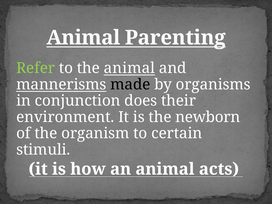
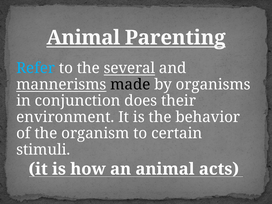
Refer colour: light green -> light blue
the animal: animal -> several
newborn: newborn -> behavior
